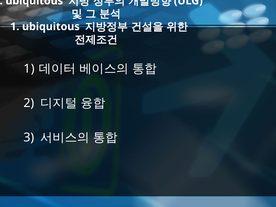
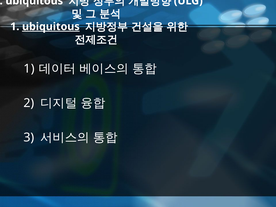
ubiquitous at (51, 27) underline: none -> present
